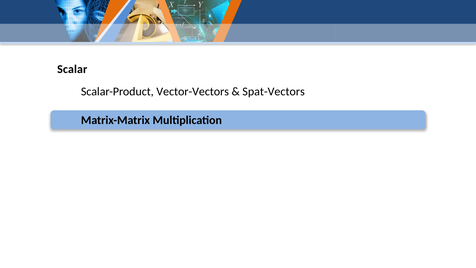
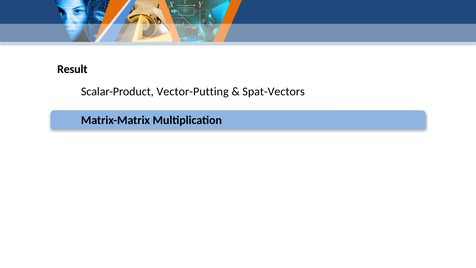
Scalar: Scalar -> Result
Vector-Vectors: Vector-Vectors -> Vector-Putting
